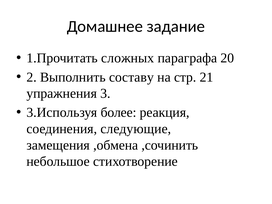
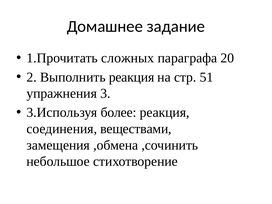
Выполнить составу: составу -> реакция
21: 21 -> 51
следующие: следующие -> веществами
